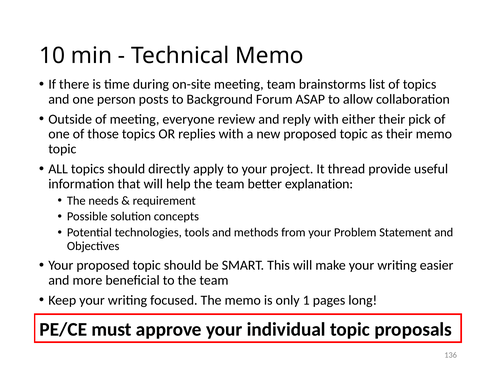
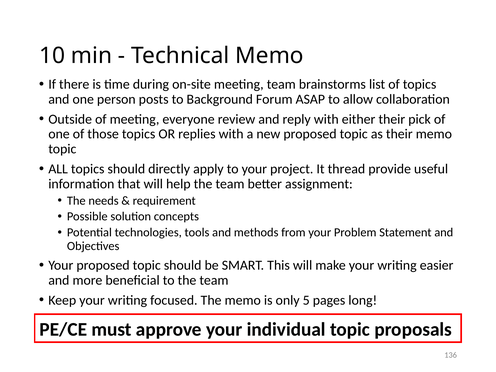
explanation: explanation -> assignment
1: 1 -> 5
